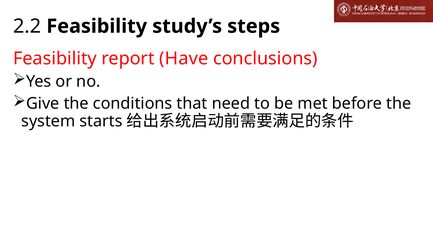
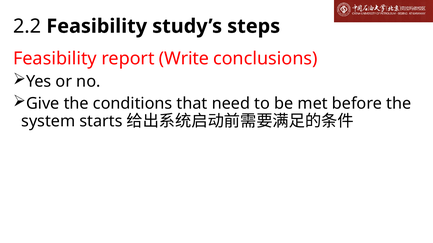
Have: Have -> Write
